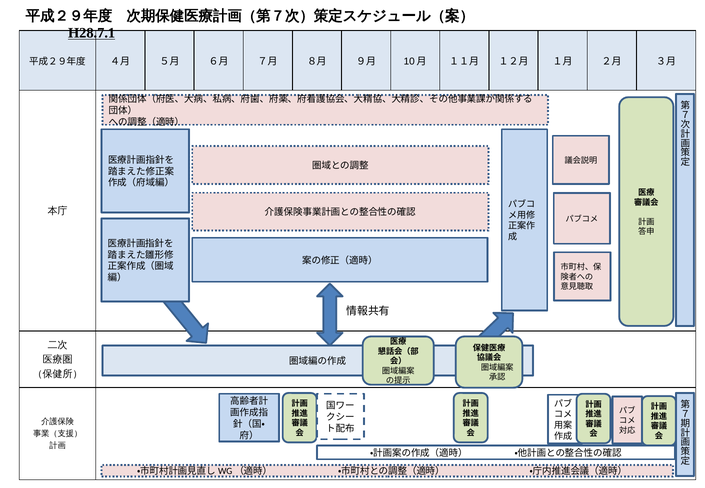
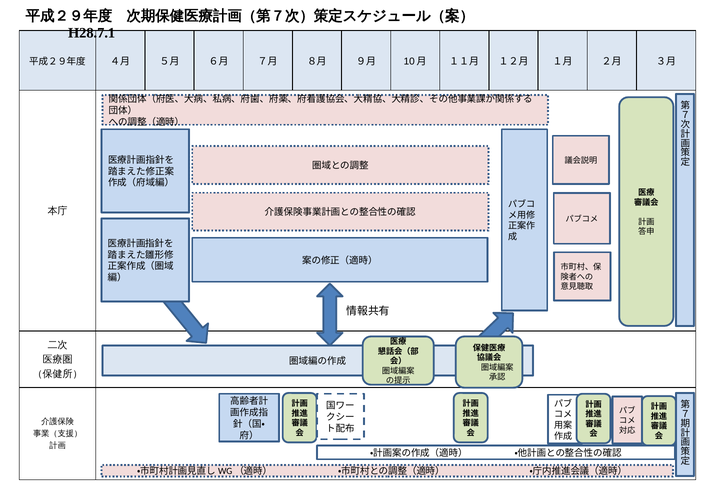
H28.7.1 underline: present -> none
